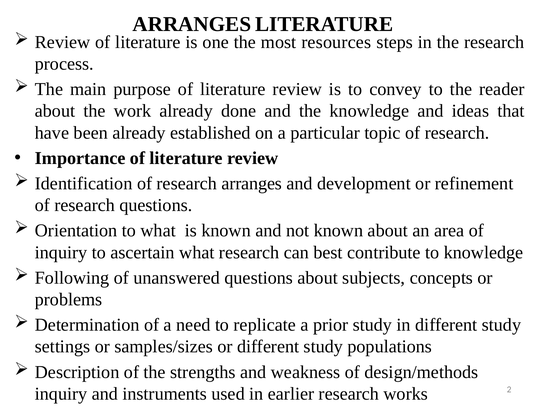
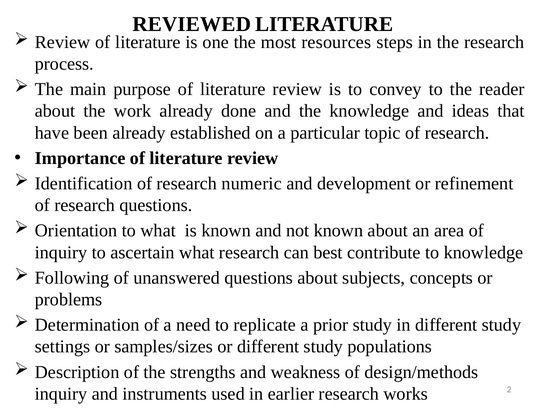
ARRANGES at (192, 24): ARRANGES -> REVIEWED
research arranges: arranges -> numeric
